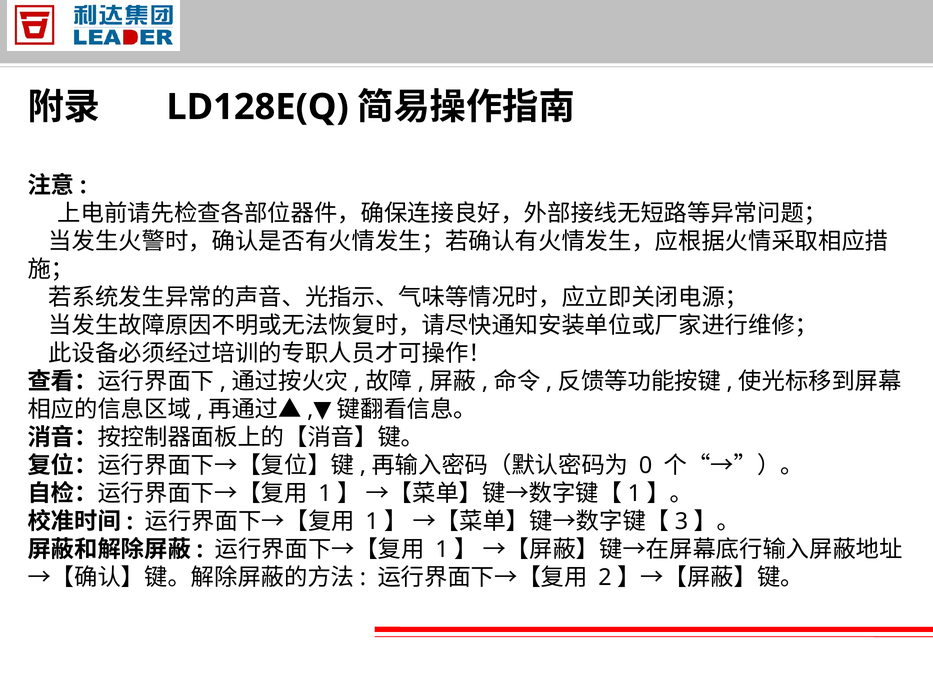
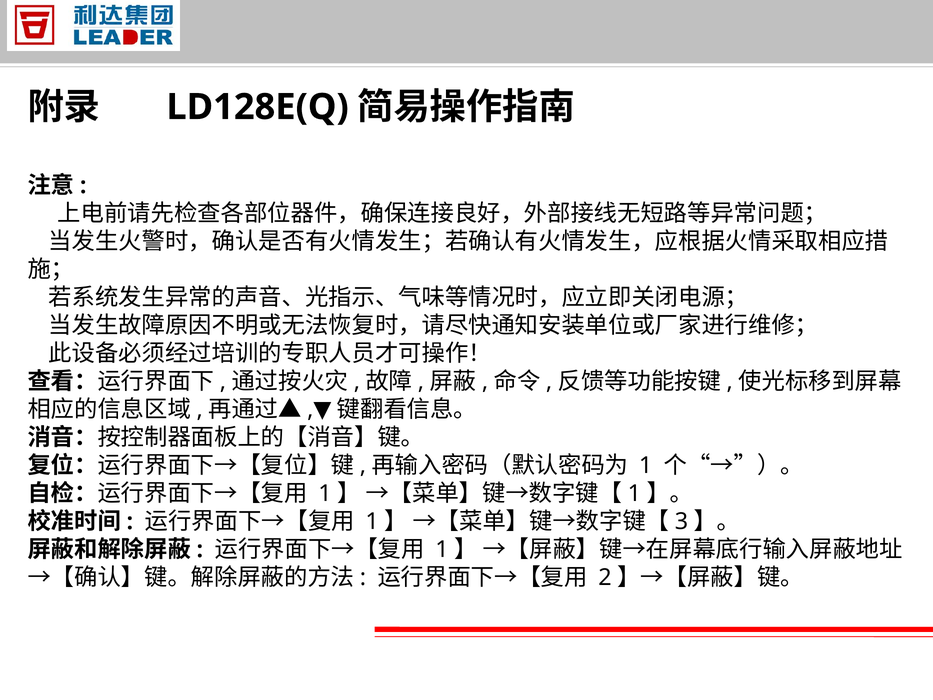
0: 0 -> 1
